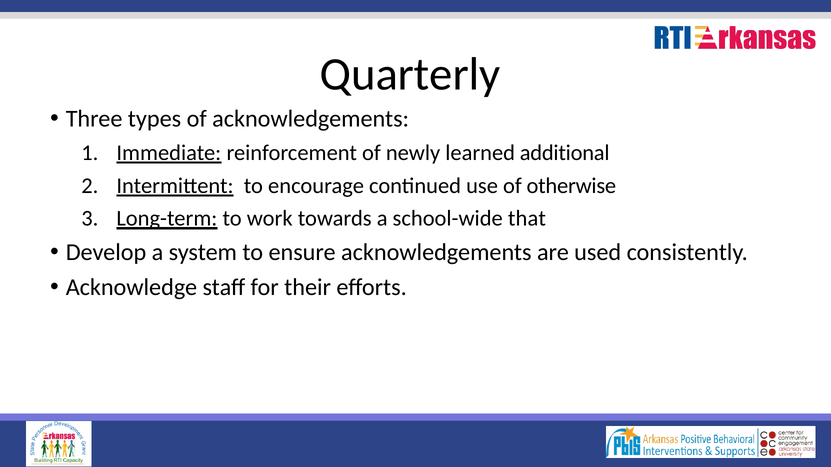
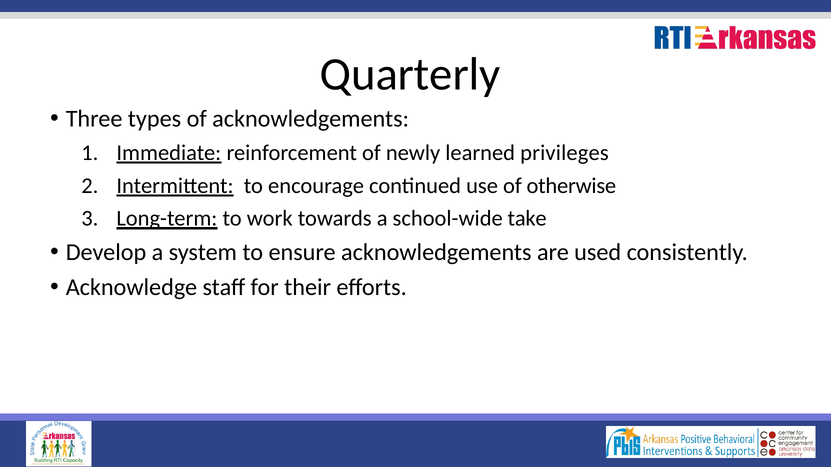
additional: additional -> privileges
that: that -> take
